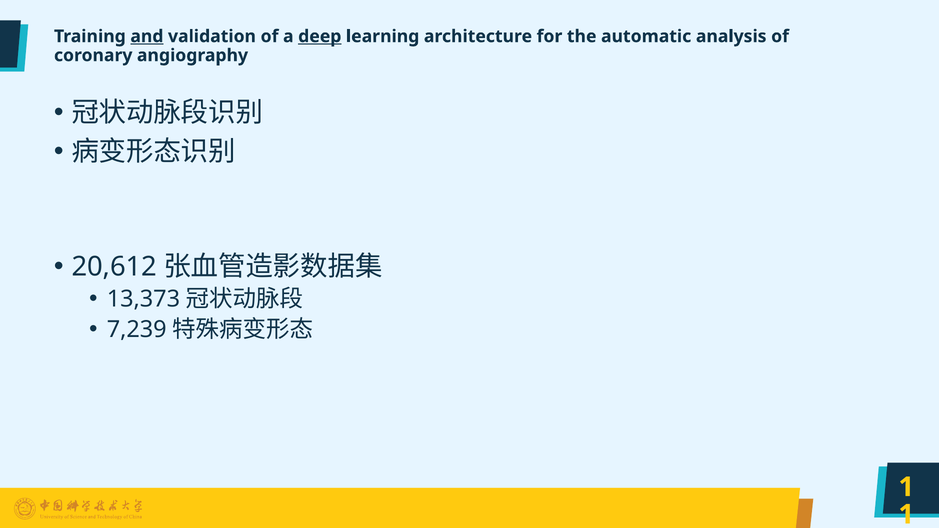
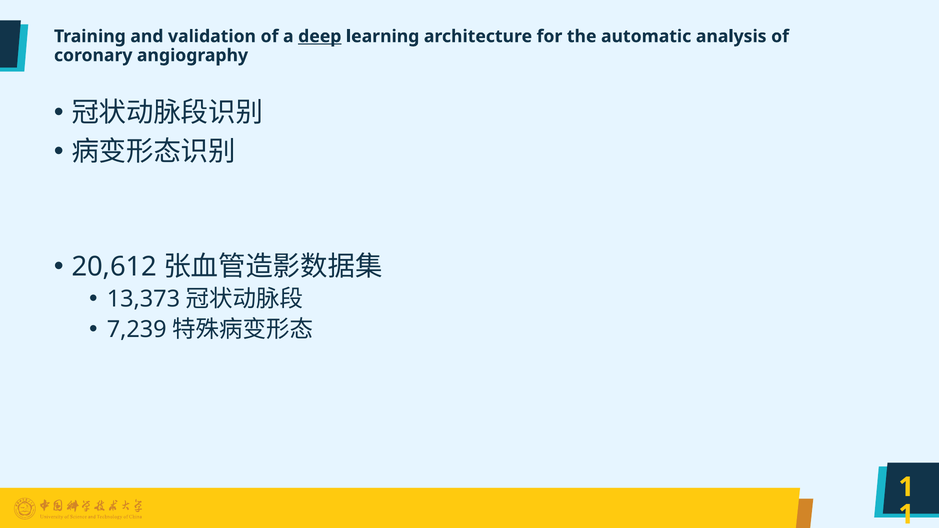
and underline: present -> none
